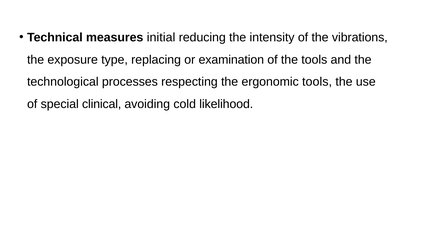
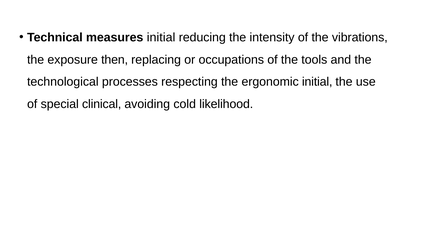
type: type -> then
examination: examination -> occupations
ergonomic tools: tools -> initial
